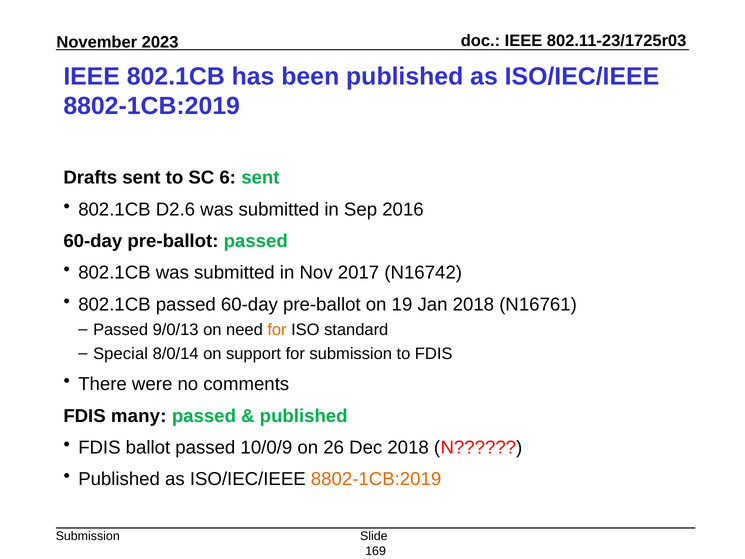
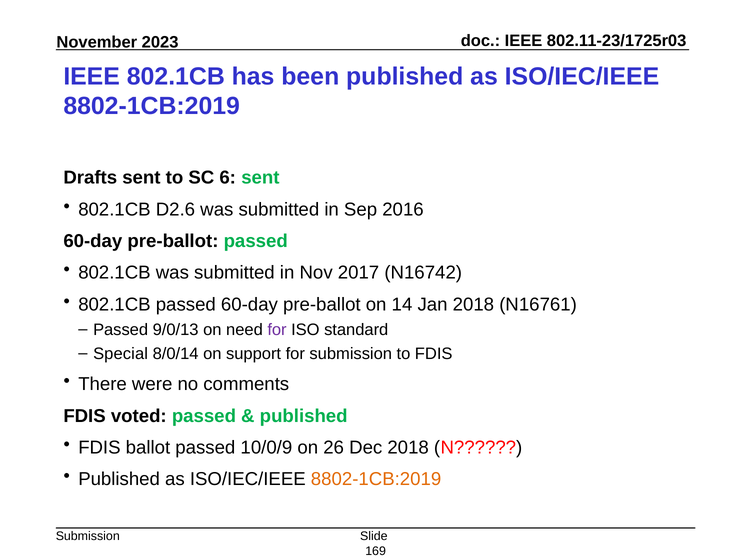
19: 19 -> 14
for at (277, 329) colour: orange -> purple
many: many -> voted
